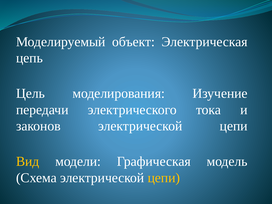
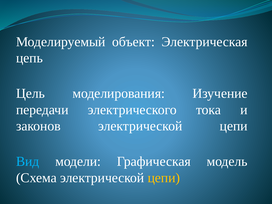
Вид colour: yellow -> light blue
